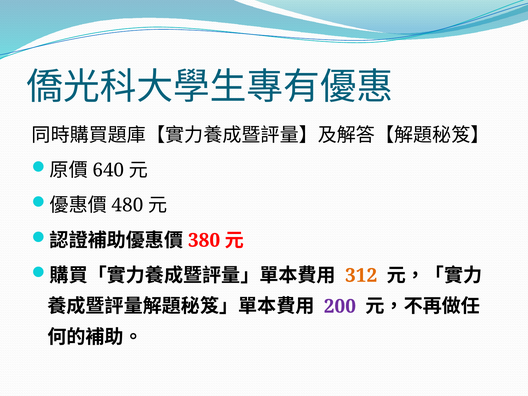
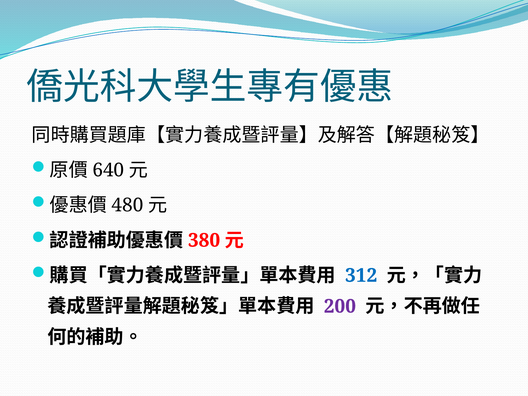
312 colour: orange -> blue
